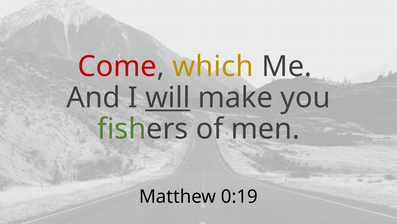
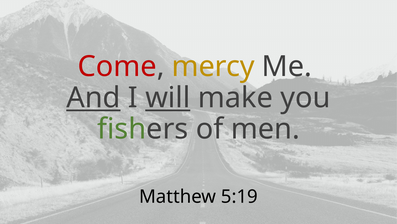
which: which -> mercy
And underline: none -> present
0:19: 0:19 -> 5:19
